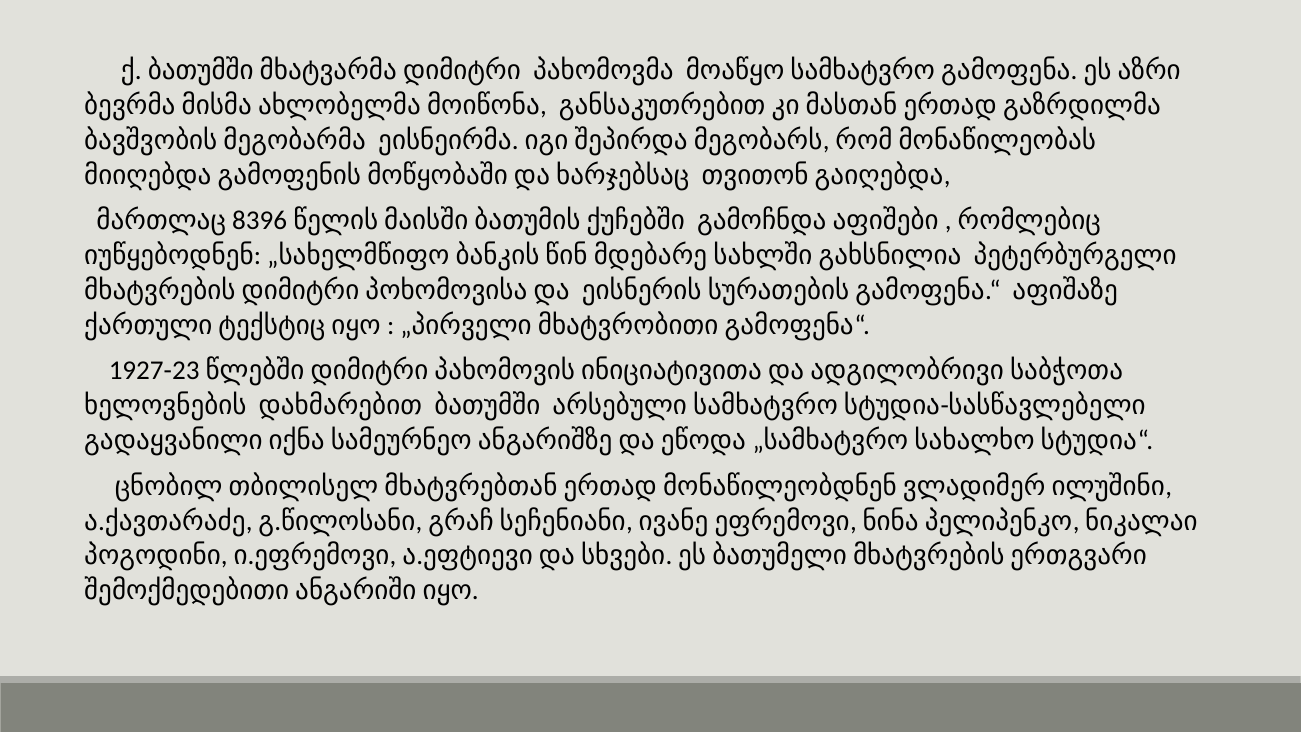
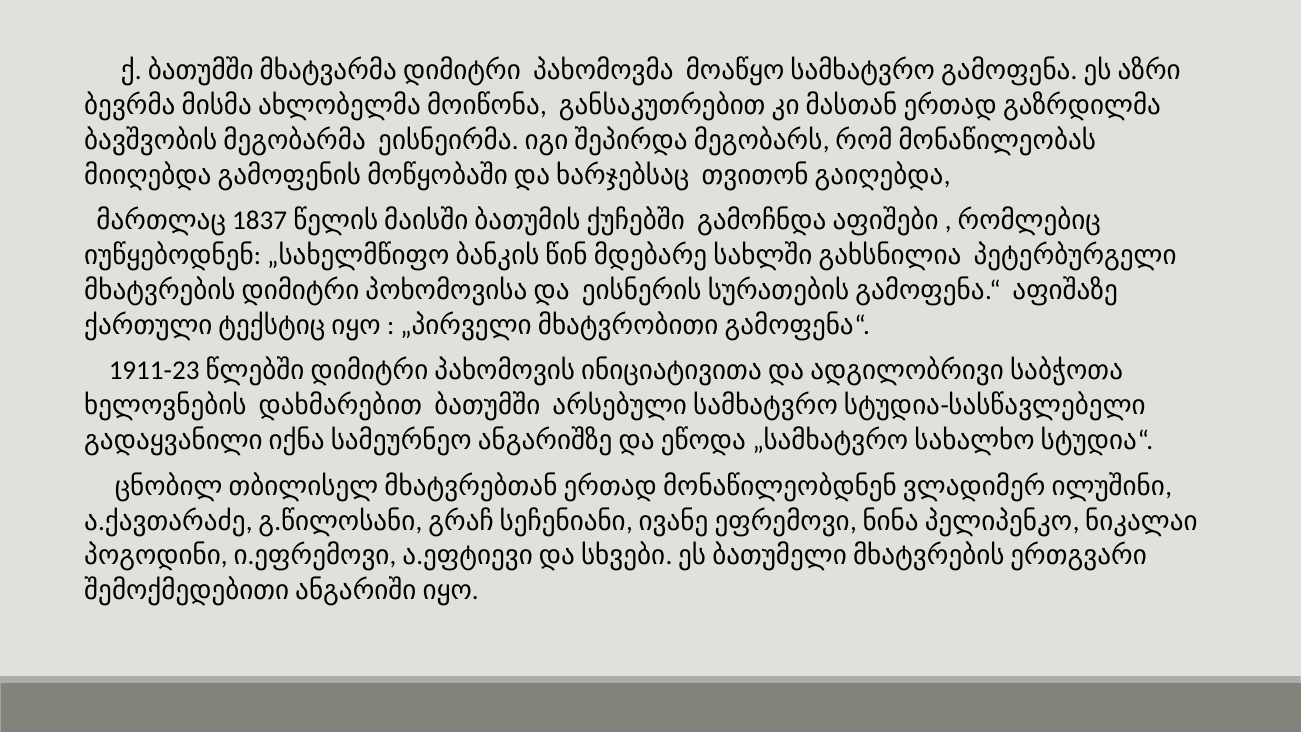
8396: 8396 -> 1837
1927-23: 1927-23 -> 1911-23
